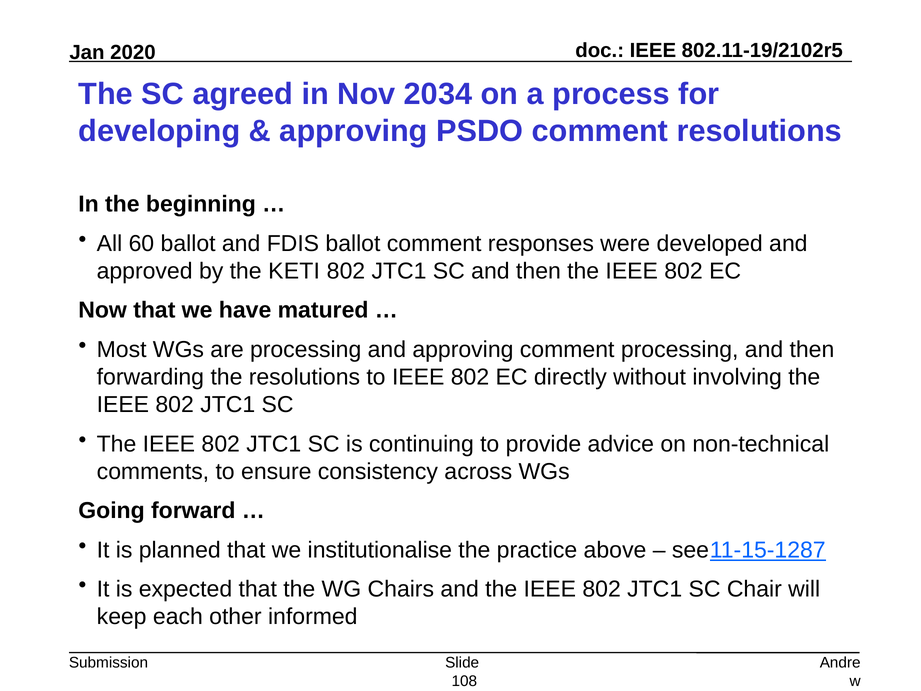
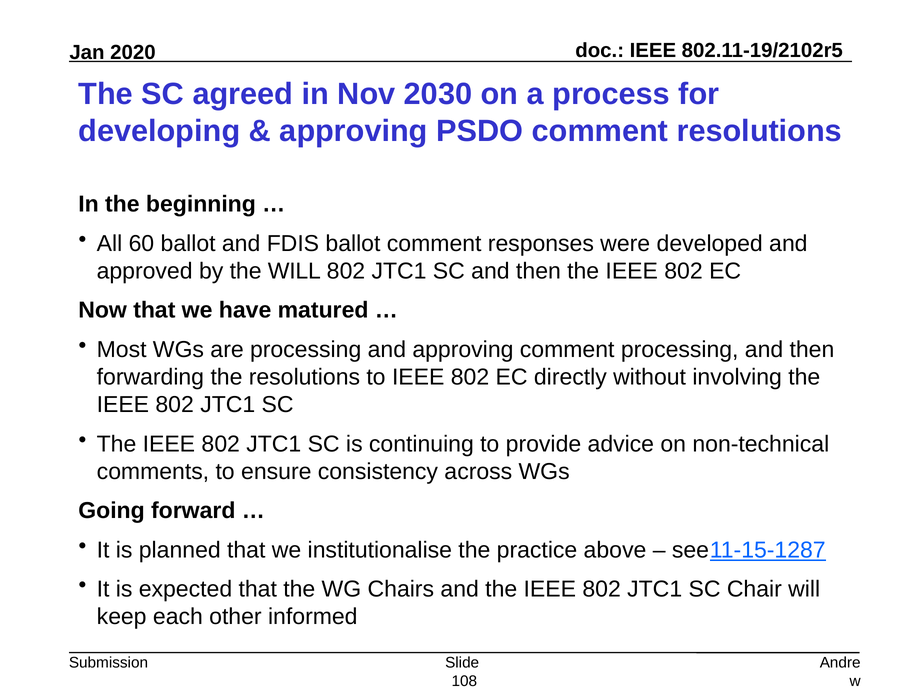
2034: 2034 -> 2030
the KETI: KETI -> WILL
